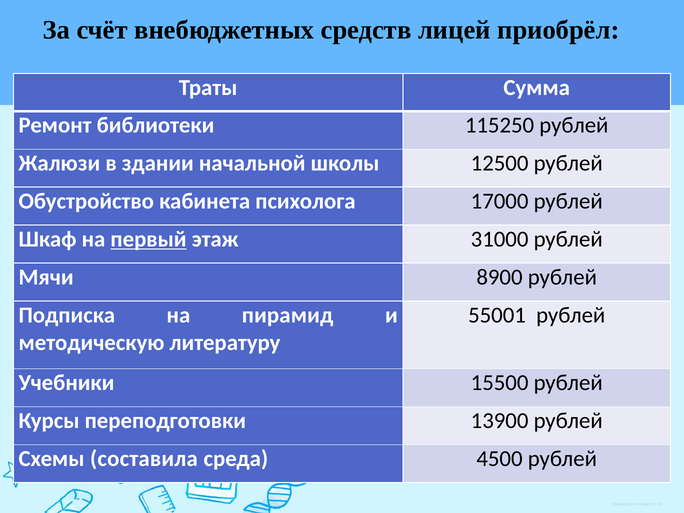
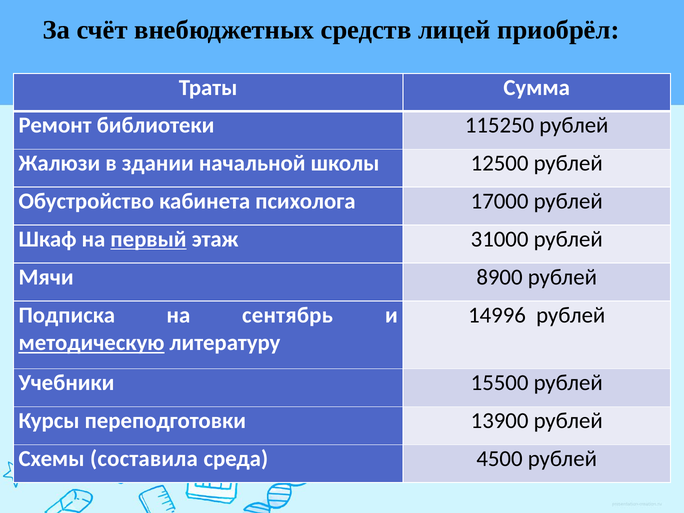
пирамид: пирамид -> сентябрь
55001: 55001 -> 14996
методическую underline: none -> present
